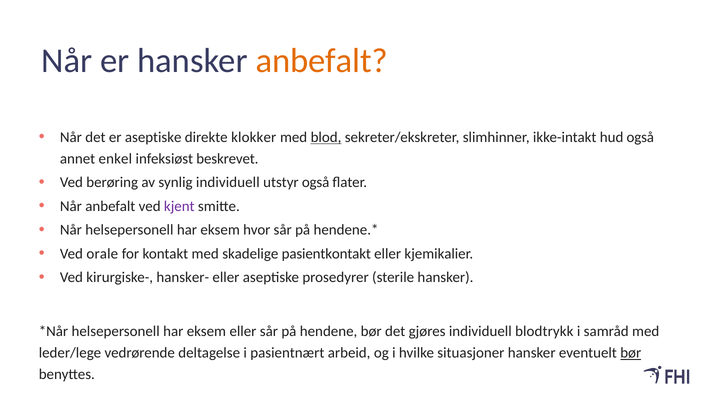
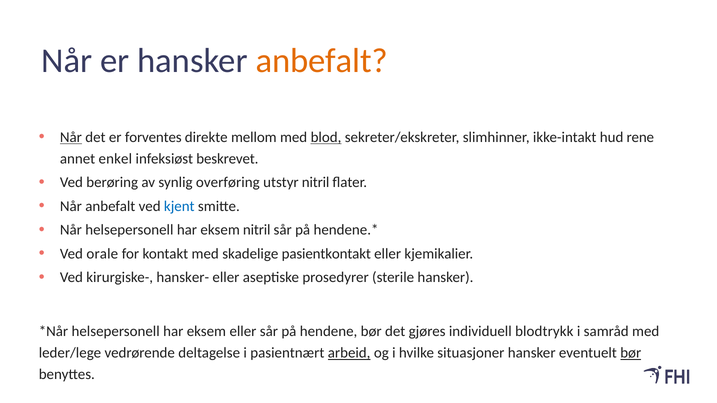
Når at (71, 137) underline: none -> present
er aseptiske: aseptiske -> forventes
klokker: klokker -> mellom
hud også: også -> rene
synlig individuell: individuell -> overføring
utstyr også: også -> nitril
kjent colour: purple -> blue
eksem hvor: hvor -> nitril
arbeid underline: none -> present
